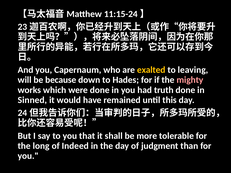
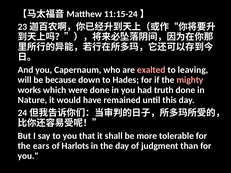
exalted colour: yellow -> pink
Sinned: Sinned -> Nature
long: long -> ears
Indeed: Indeed -> Harlots
